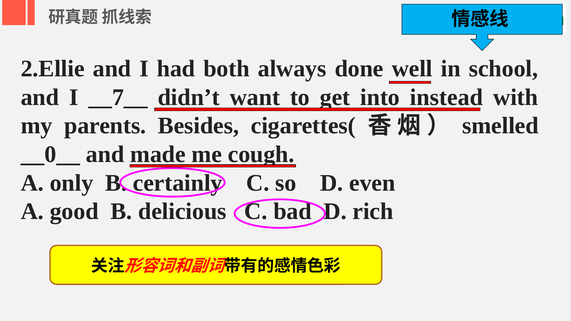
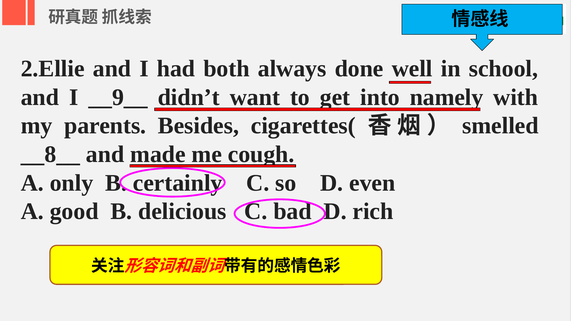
__7__: __7__ -> __9__
instead: instead -> namely
__0__: __0__ -> __8__
